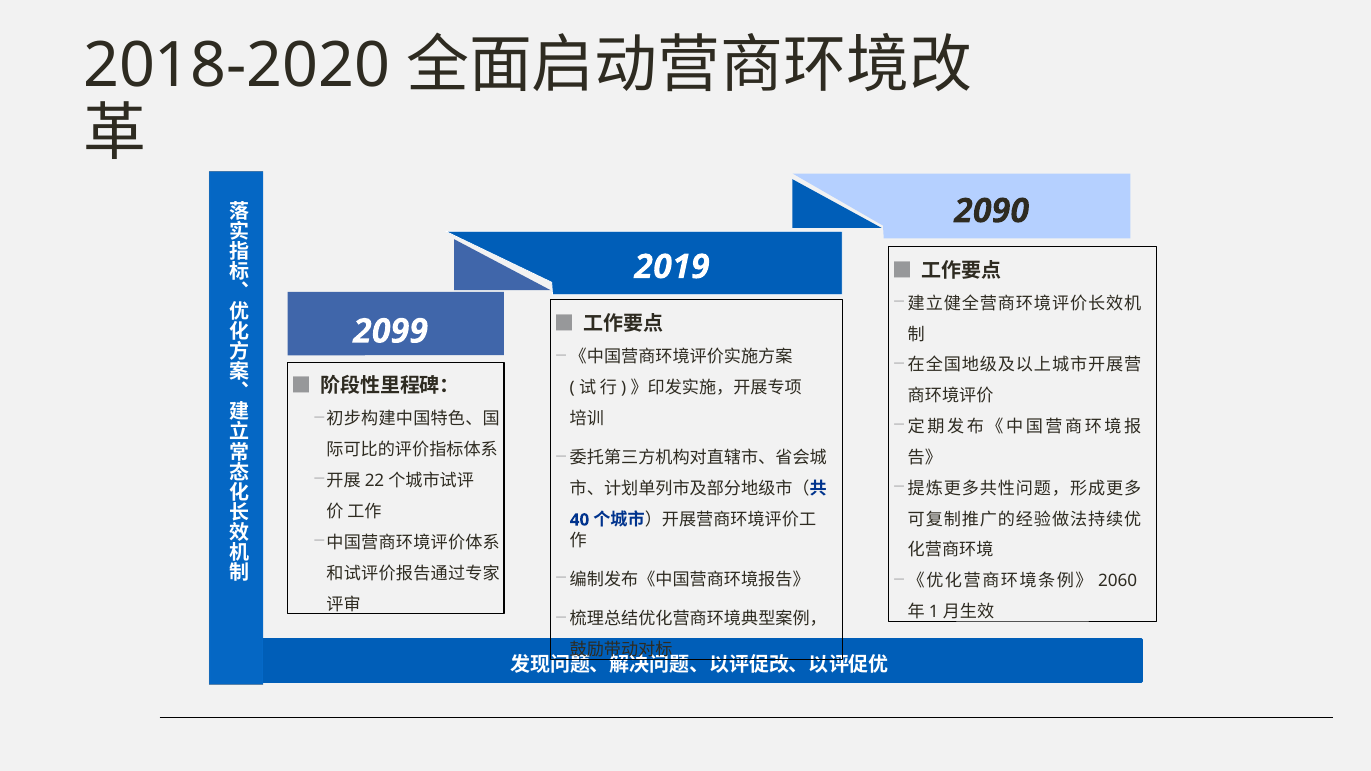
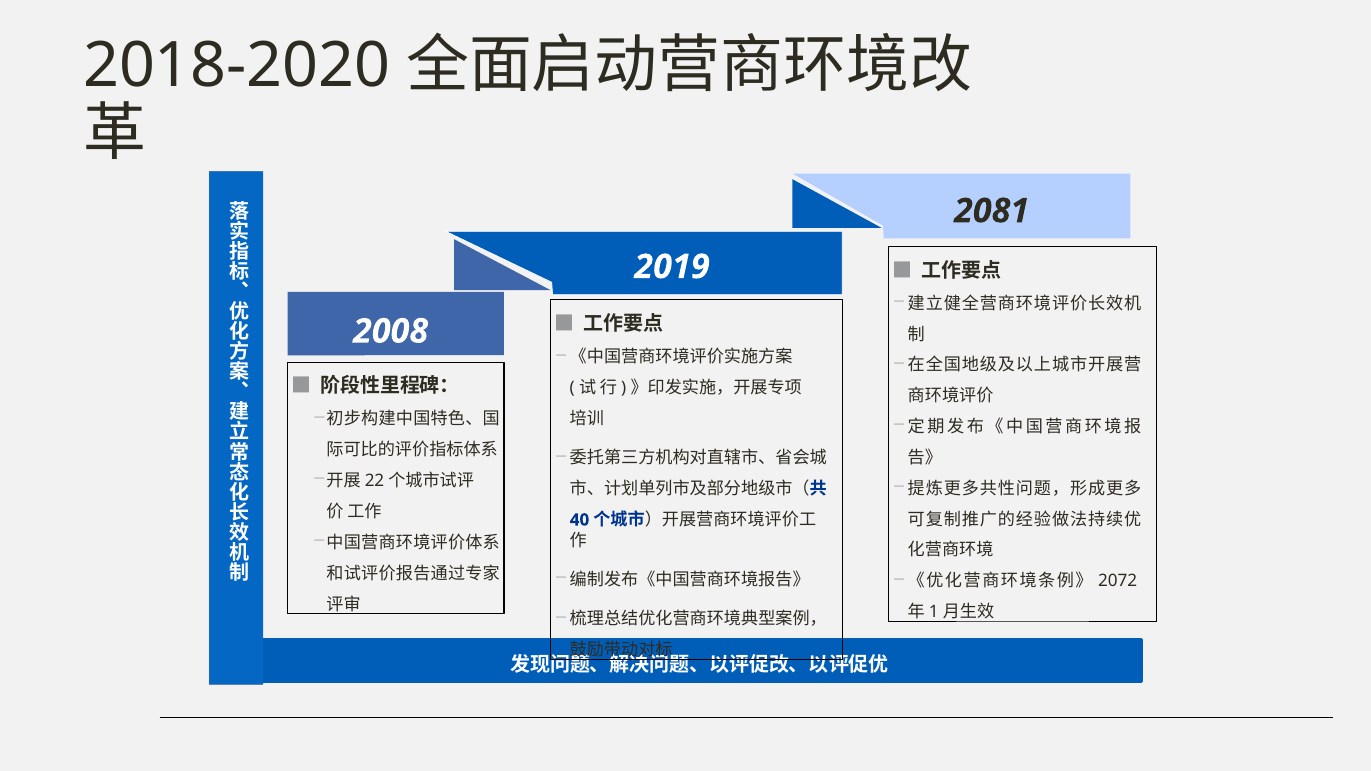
2090: 2090 -> 2081
2099: 2099 -> 2008
2060: 2060 -> 2072
